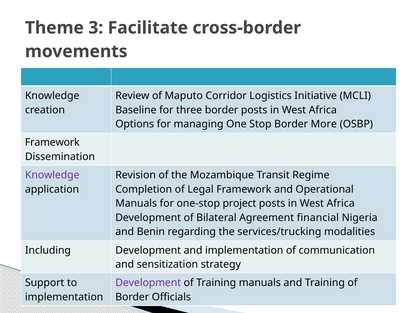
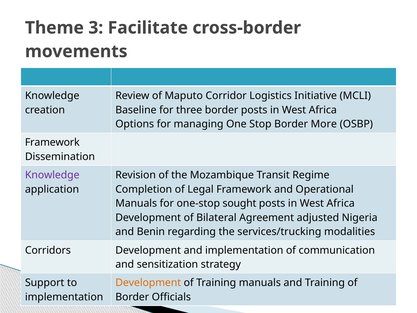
project: project -> sought
financial: financial -> adjusted
Including: Including -> Corridors
Development at (148, 283) colour: purple -> orange
